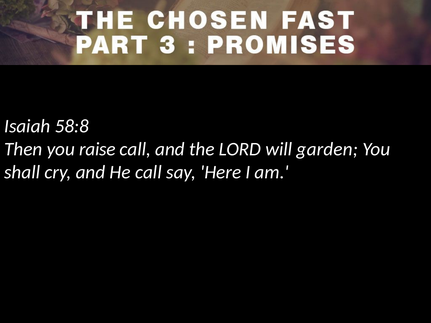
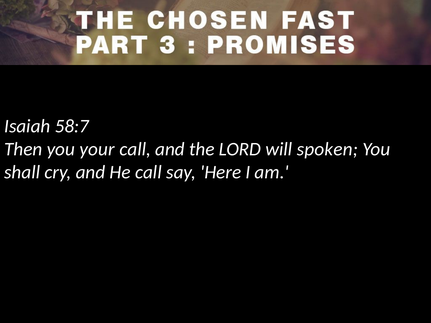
58:8: 58:8 -> 58:7
raise: raise -> your
garden: garden -> spoken
